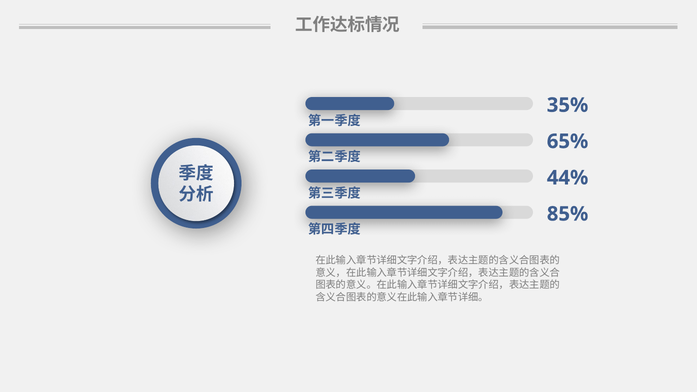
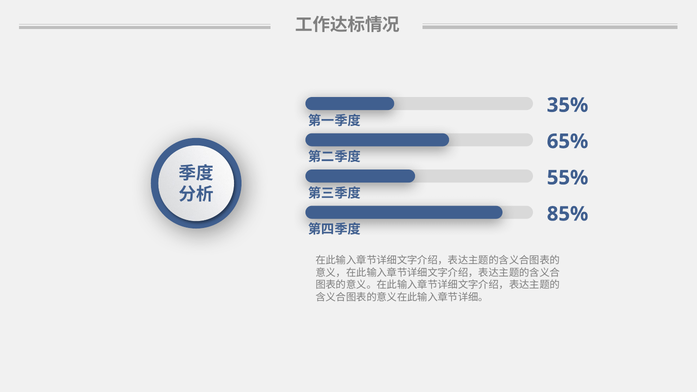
44%: 44% -> 55%
